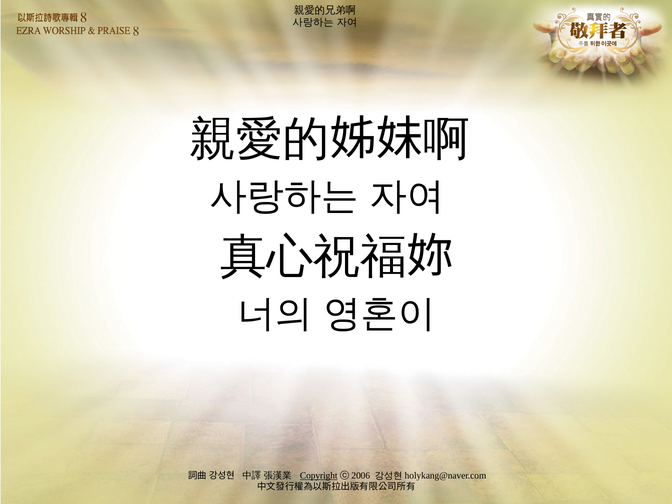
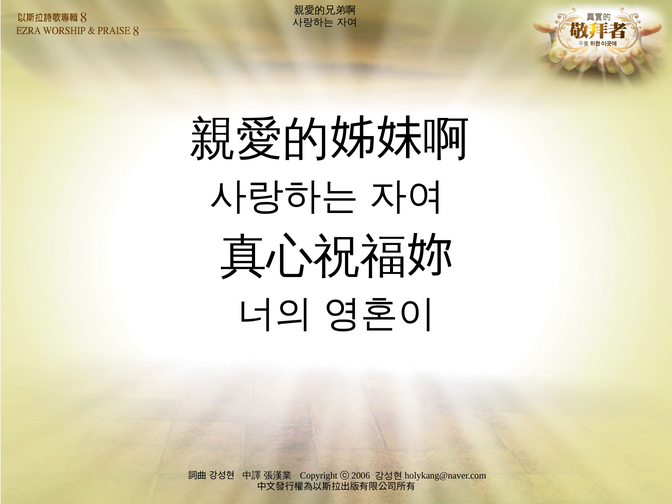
Copyright underline: present -> none
